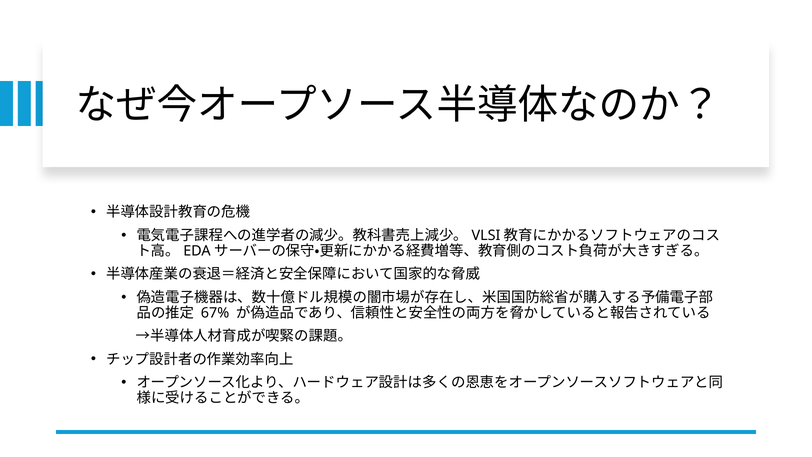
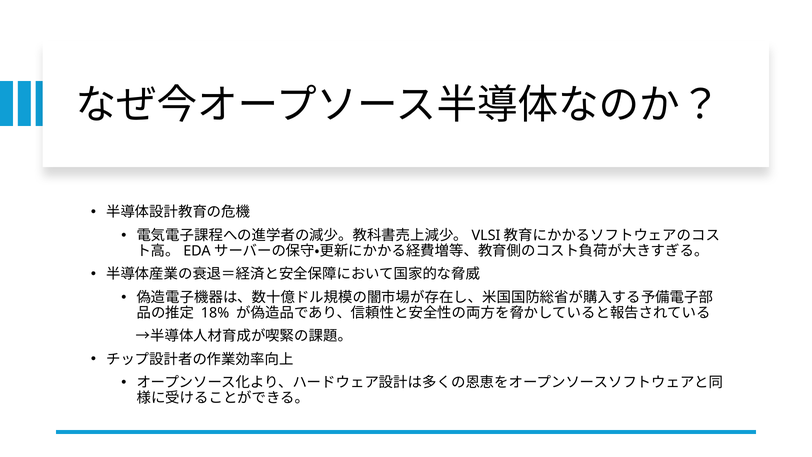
67%: 67% -> 18%
